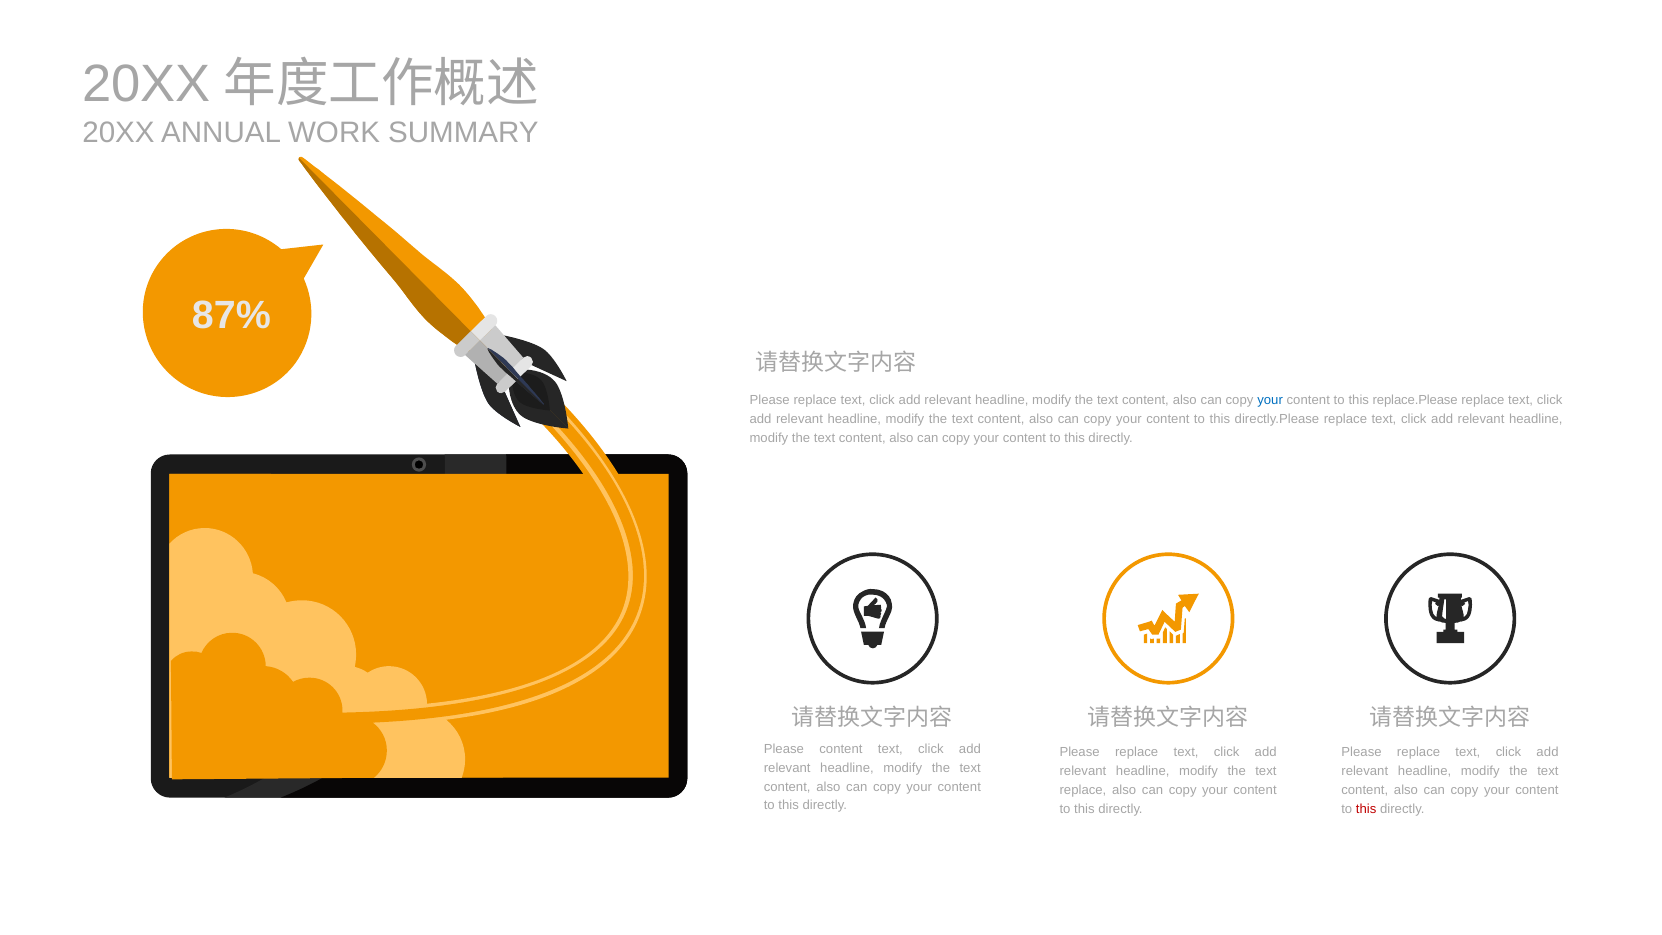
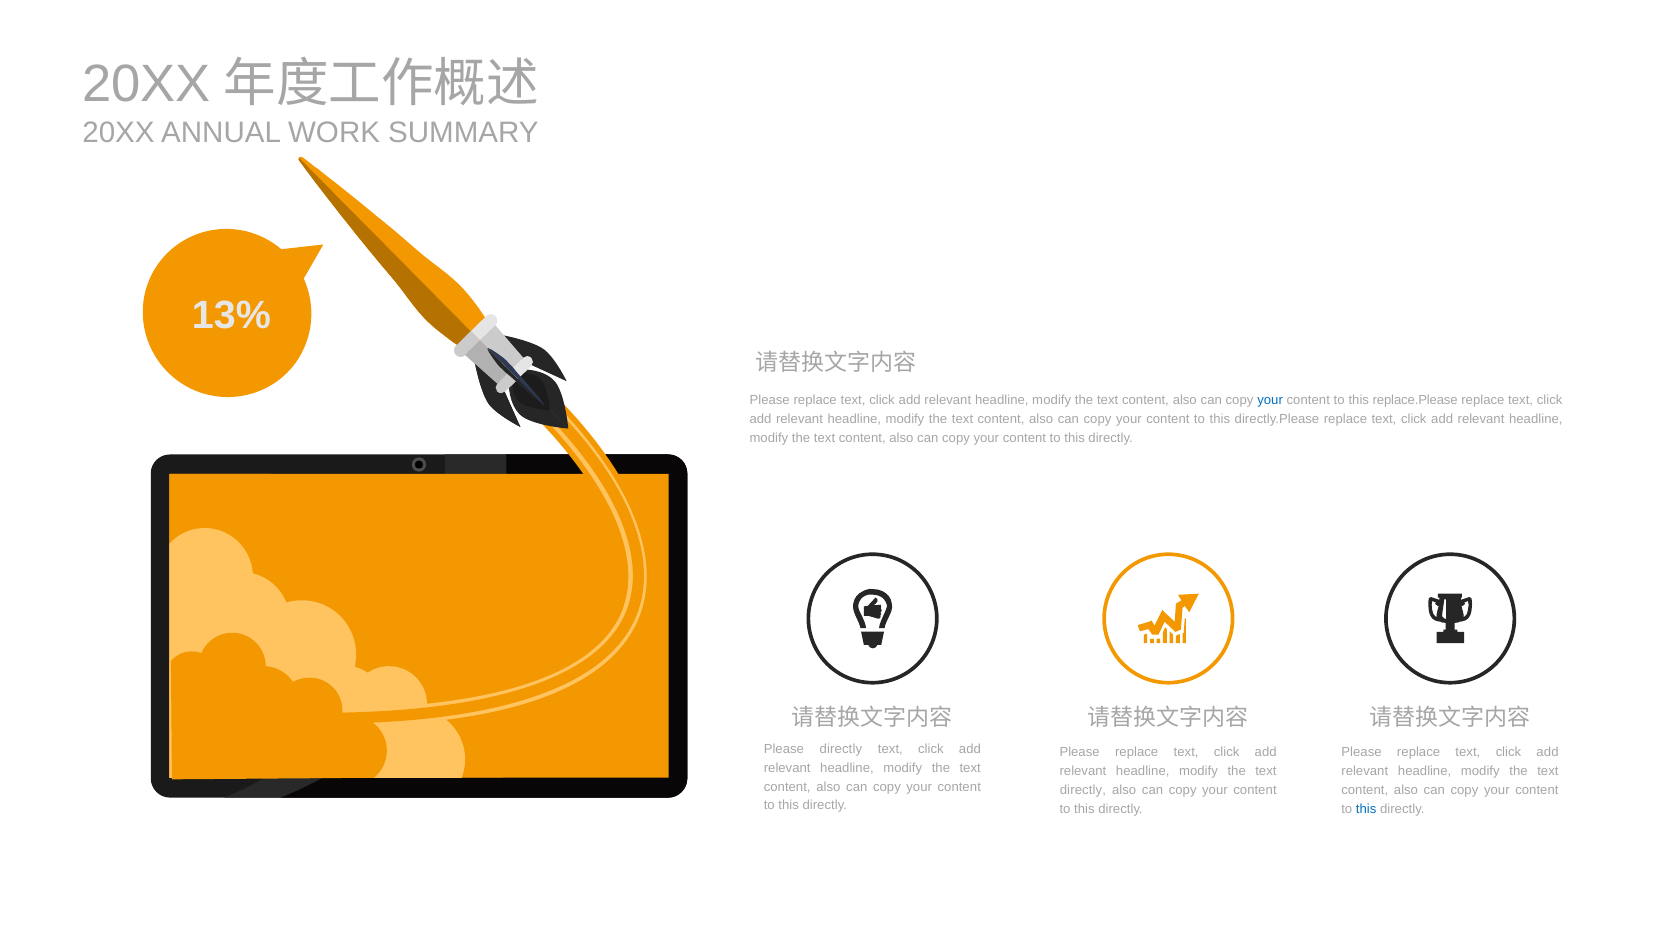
87%: 87% -> 13%
Please content: content -> directly
replace at (1083, 790): replace -> directly
this at (1366, 809) colour: red -> blue
